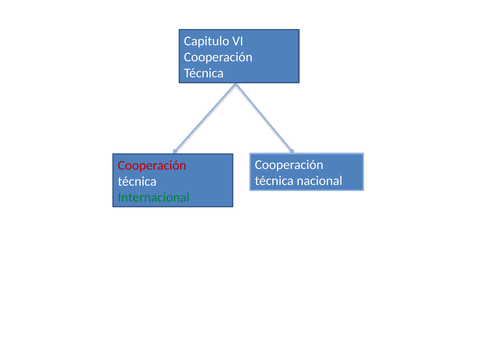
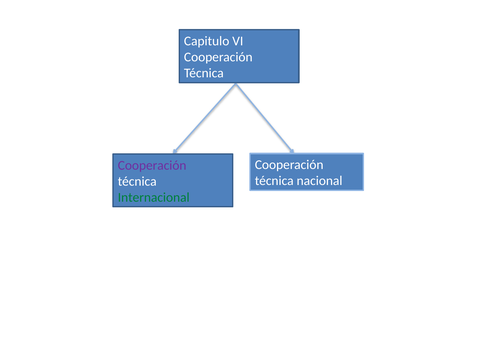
Cooperación at (152, 165) colour: red -> purple
